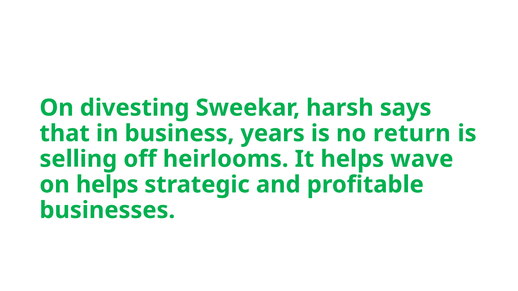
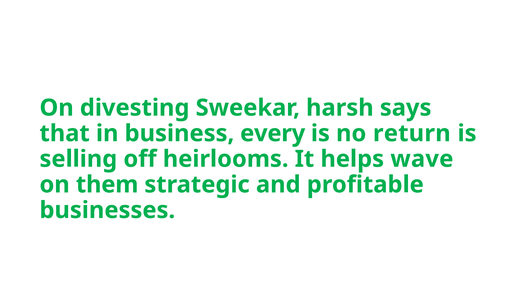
years: years -> every
on helps: helps -> them
